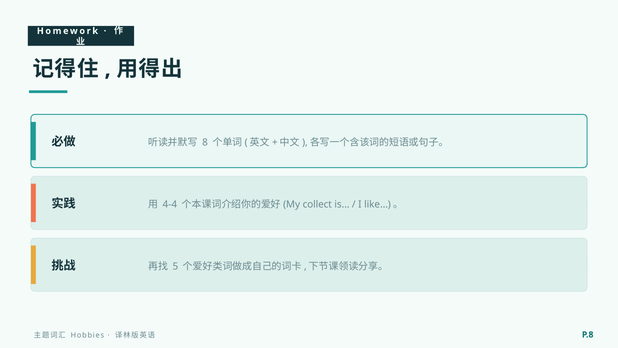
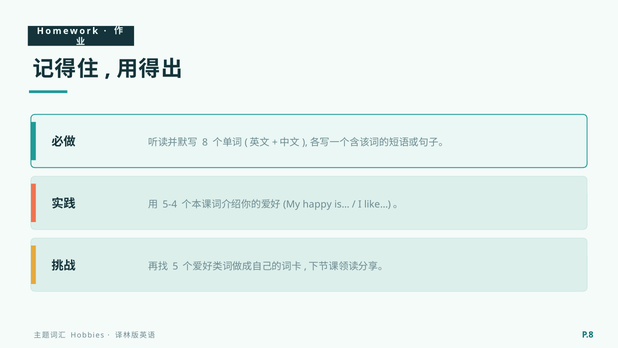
4-4: 4-4 -> 5-4
collect: collect -> happy
